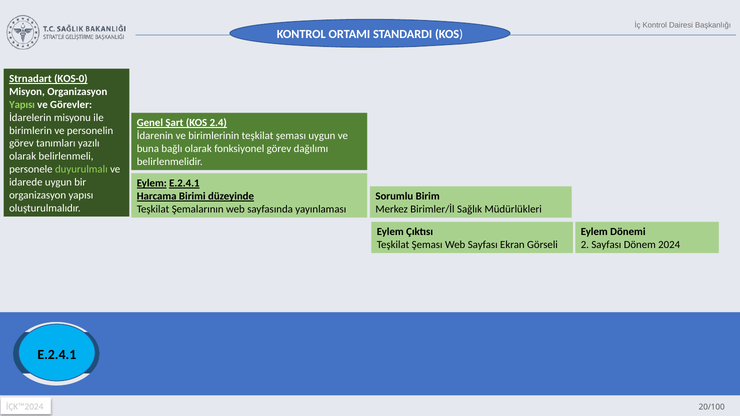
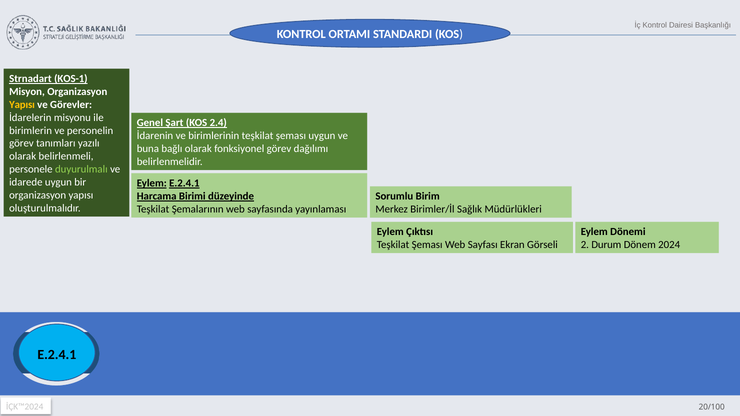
KOS-0: KOS-0 -> KOS-1
Yapısı at (22, 105) colour: light green -> yellow
2 Sayfası: Sayfası -> Durum
